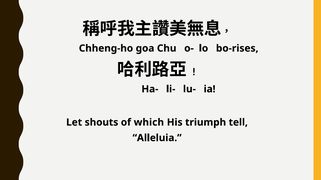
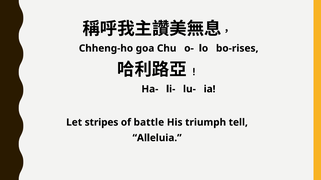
shouts: shouts -> stripes
which: which -> battle
